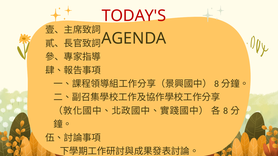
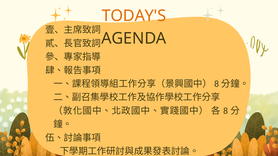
TODAY'S colour: red -> orange
